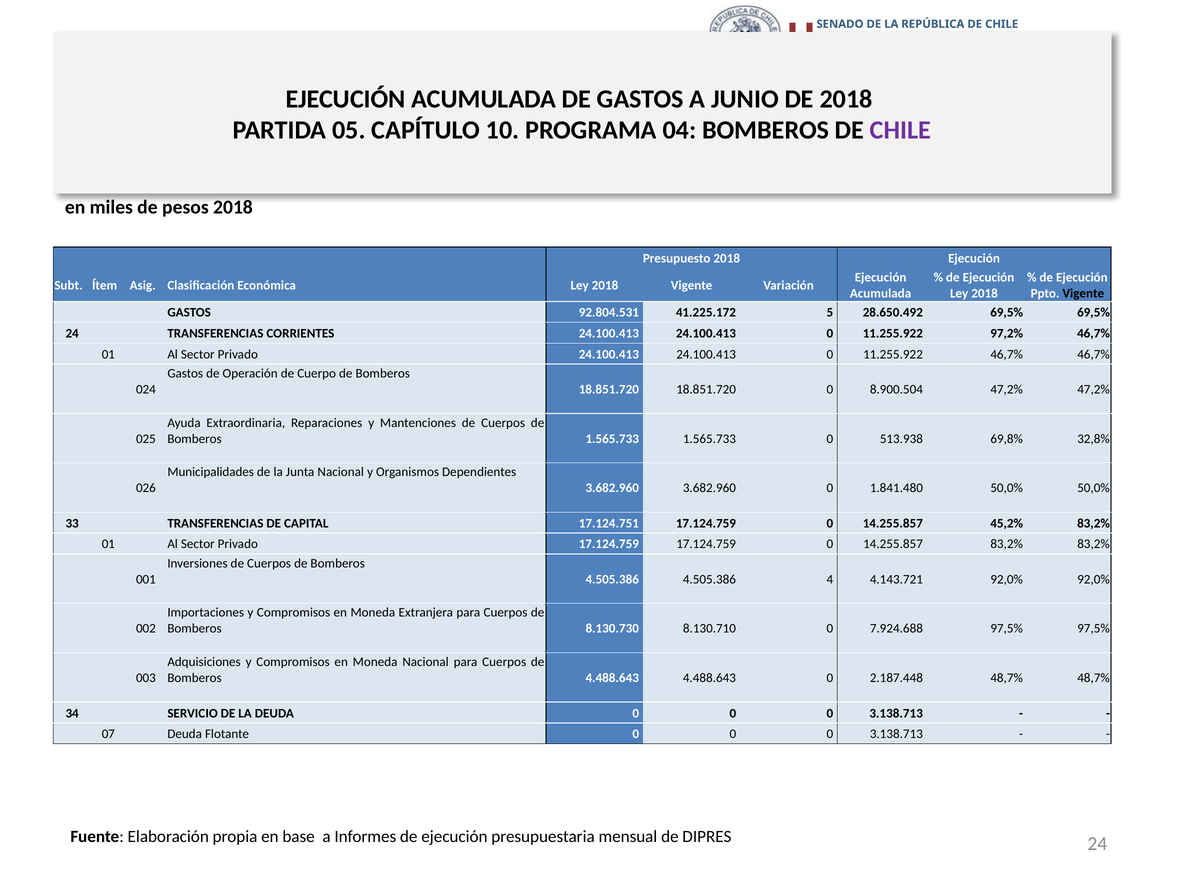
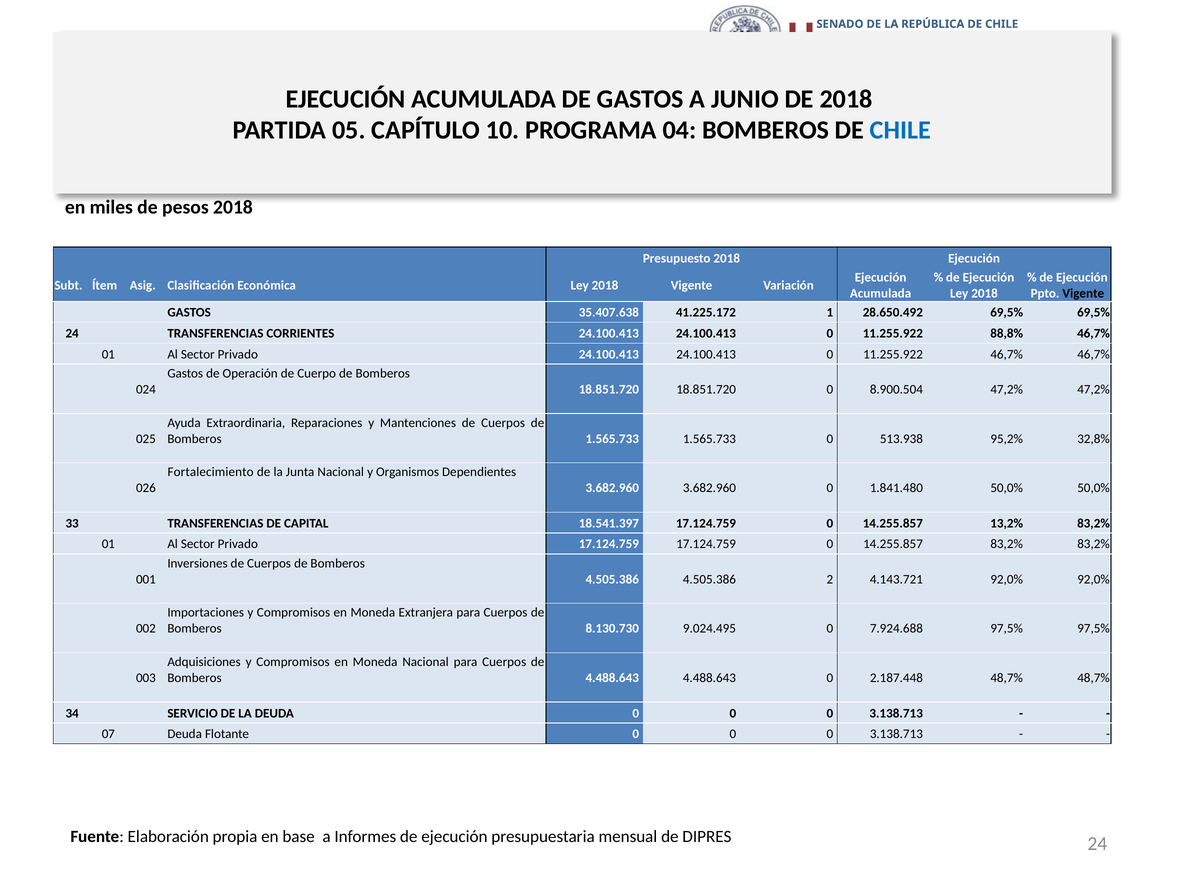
CHILE at (900, 130) colour: purple -> blue
92.804.531: 92.804.531 -> 35.407.638
5: 5 -> 1
97,2%: 97,2% -> 88,8%
69,8%: 69,8% -> 95,2%
Municipalidades: Municipalidades -> Fortalecimiento
17.124.751: 17.124.751 -> 18.541.397
45,2%: 45,2% -> 13,2%
4: 4 -> 2
8.130.710: 8.130.710 -> 9.024.495
